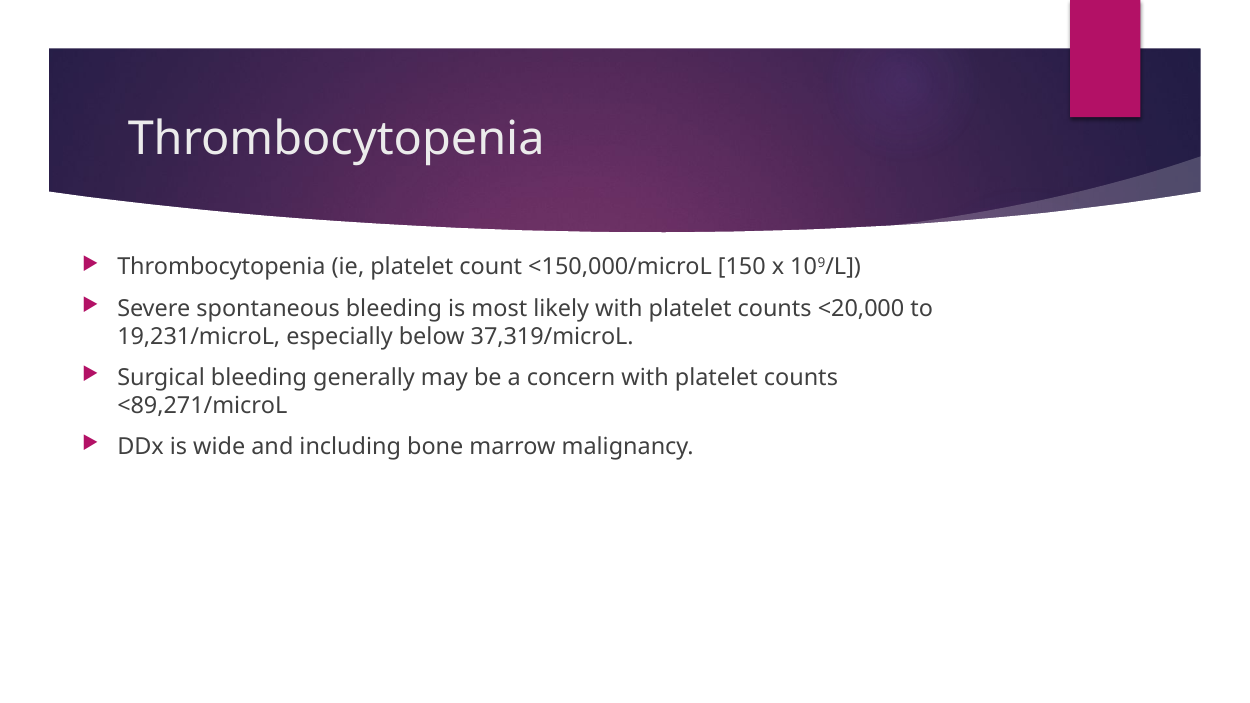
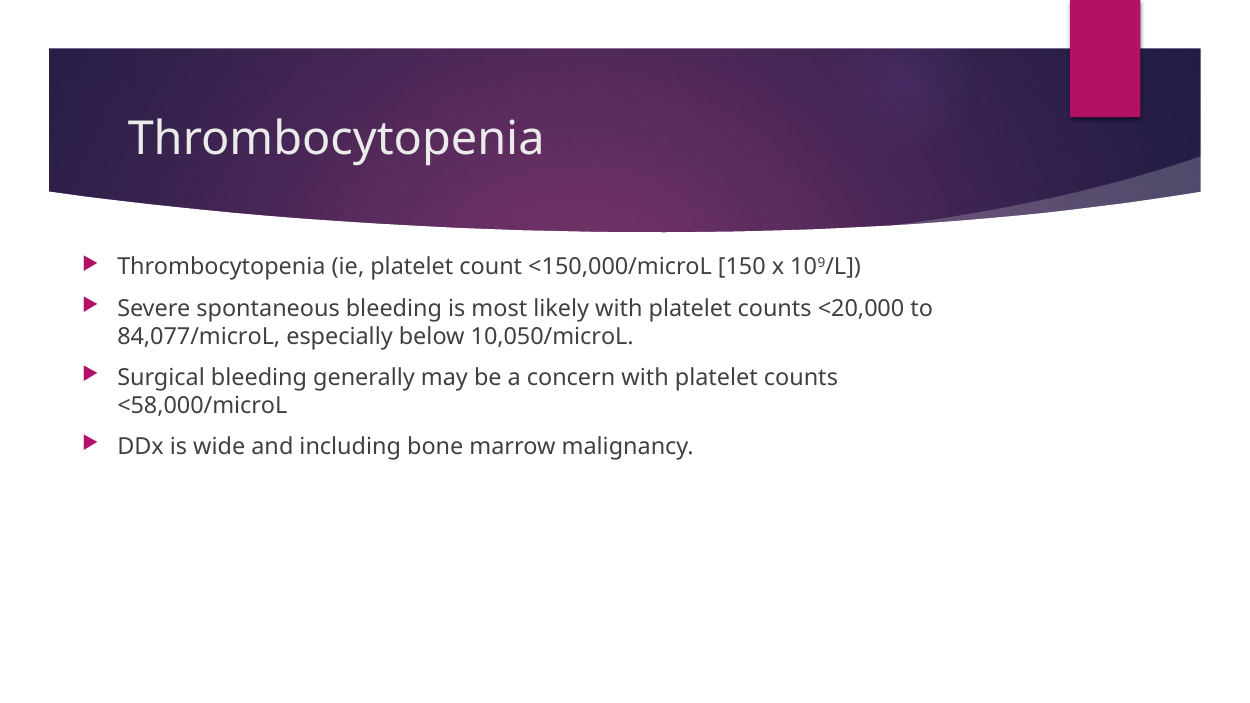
19,231/microL: 19,231/microL -> 84,077/microL
37,319/microL: 37,319/microL -> 10,050/microL
<89,271/microL: <89,271/microL -> <58,000/microL
